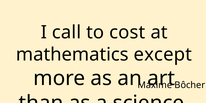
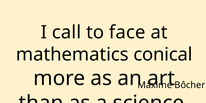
cost: cost -> face
except: except -> conical
